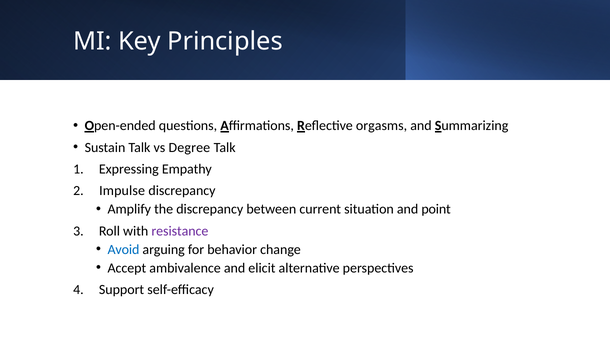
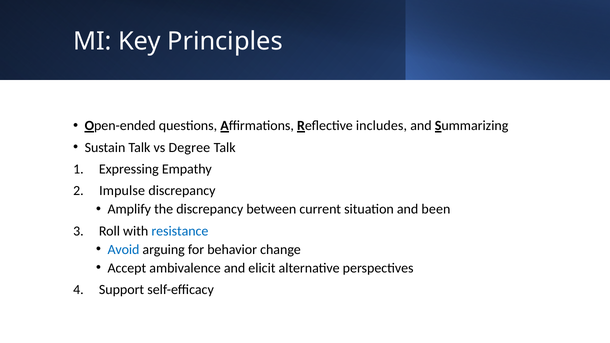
orgasms: orgasms -> includes
point: point -> been
resistance colour: purple -> blue
